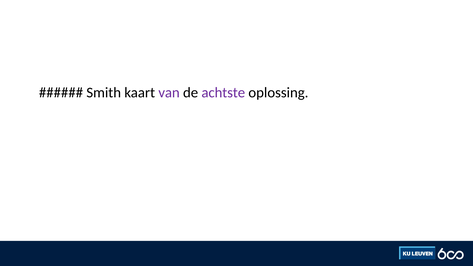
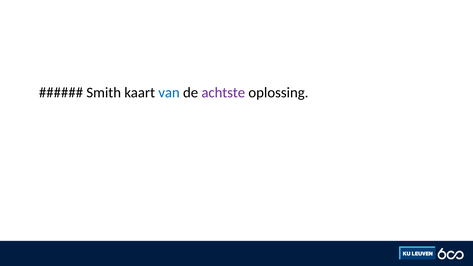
van colour: purple -> blue
